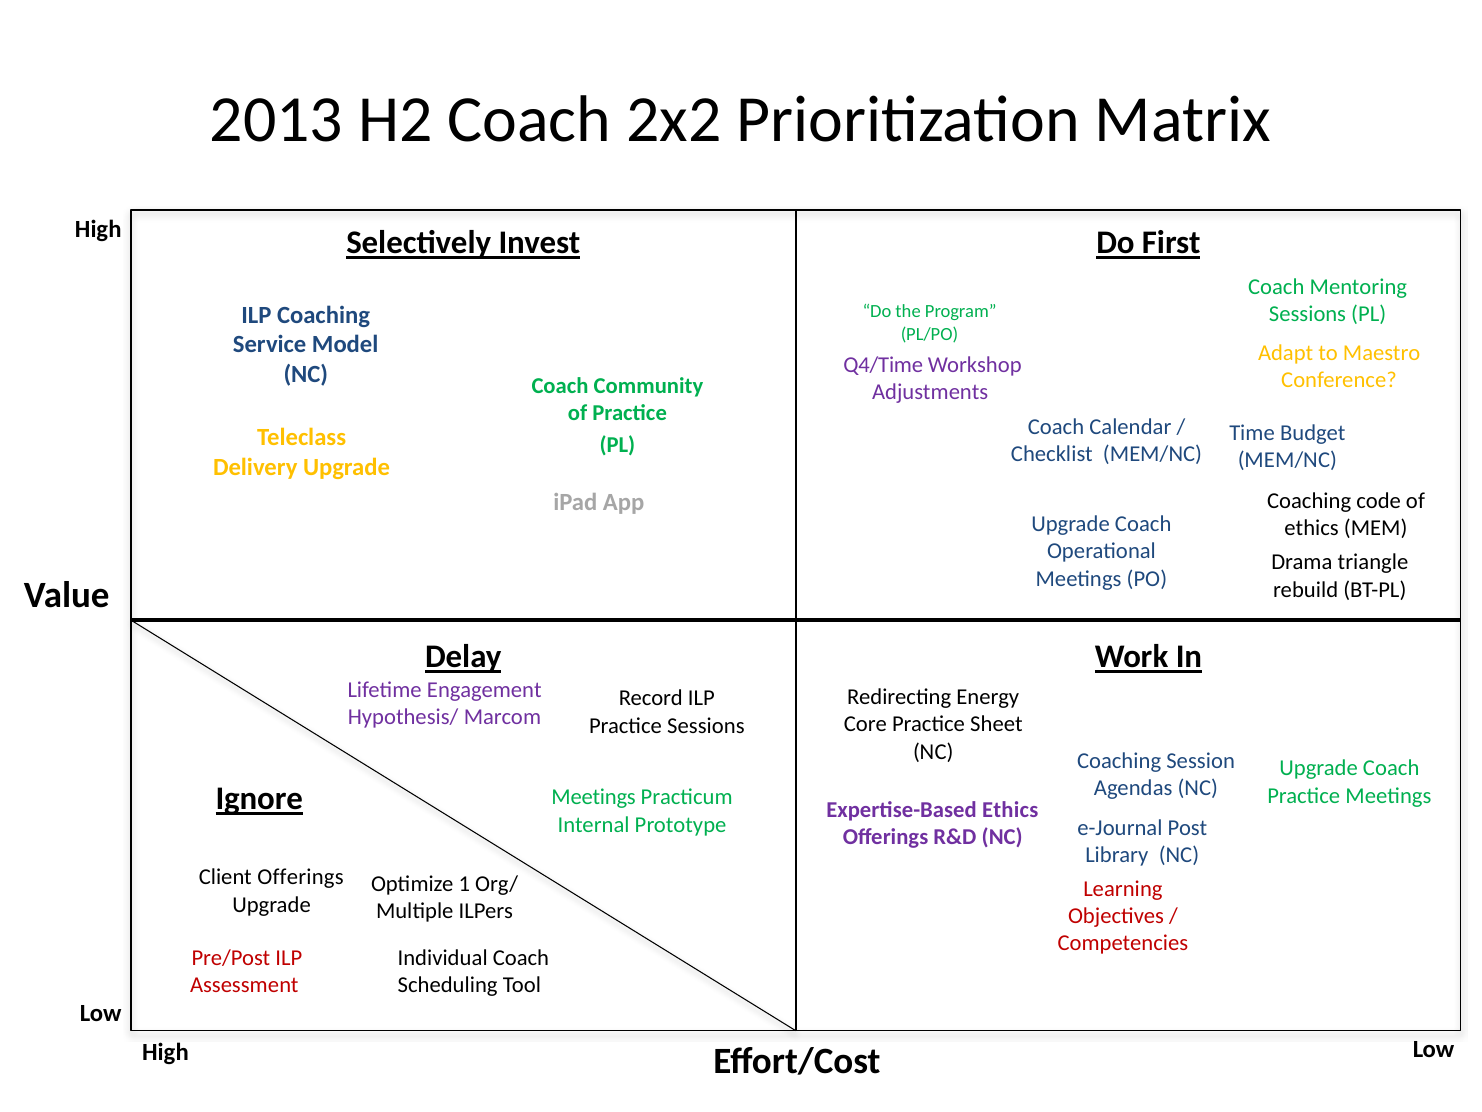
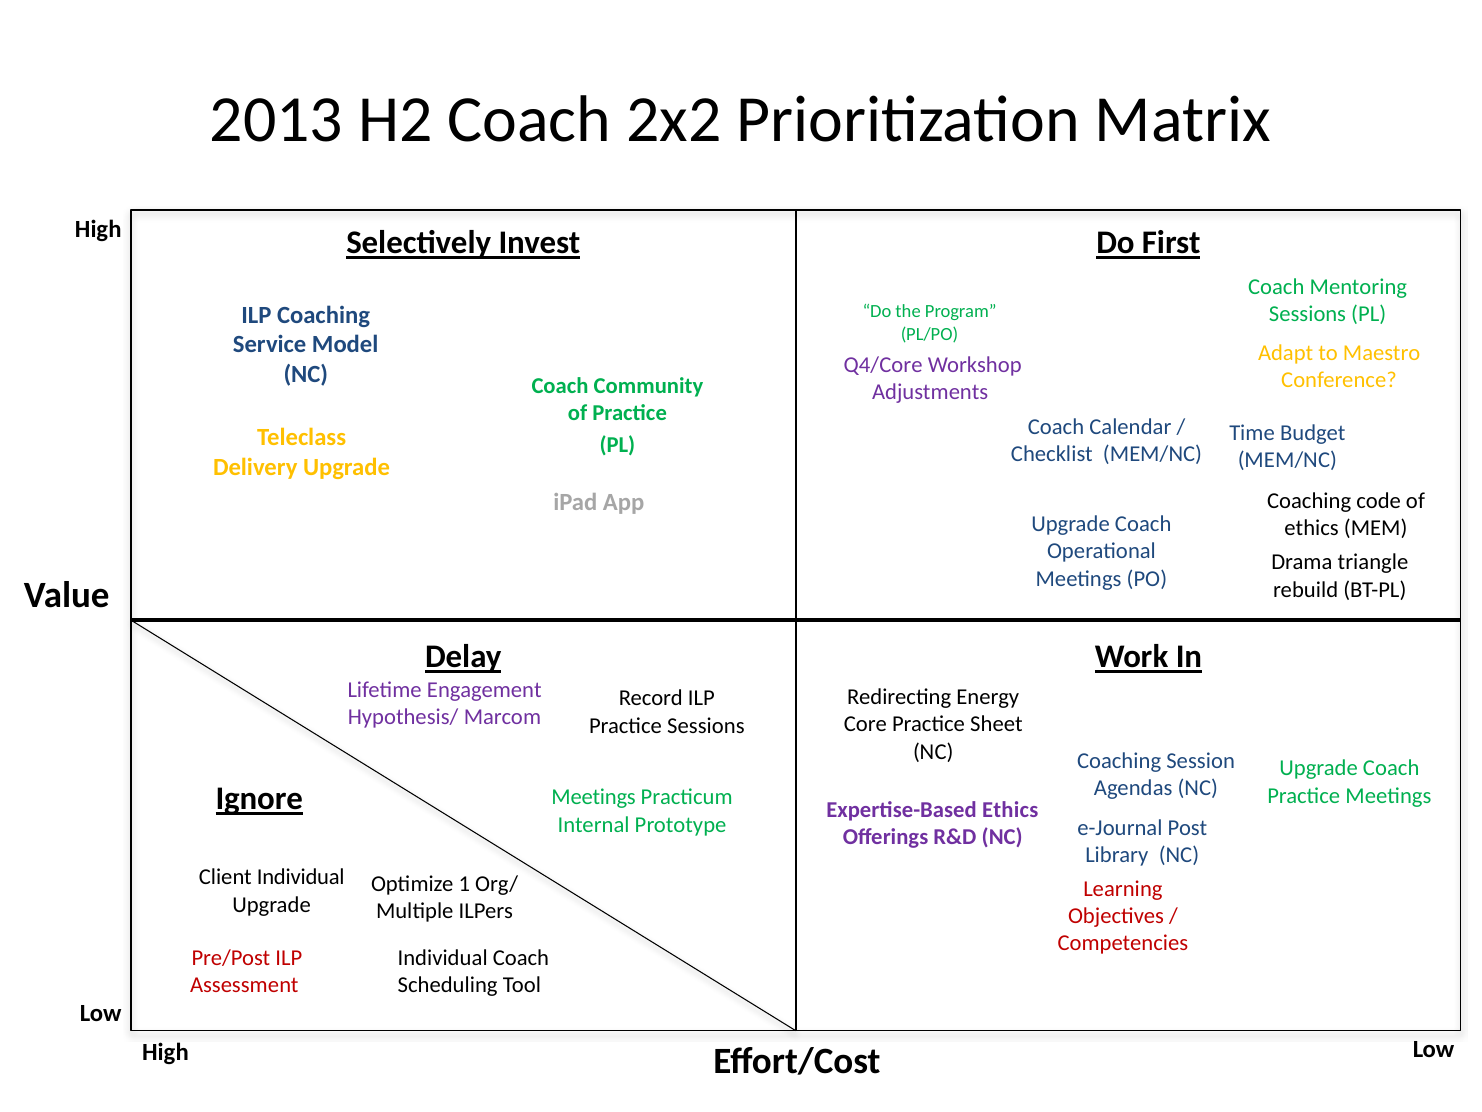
Q4/Time: Q4/Time -> Q4/Core
Client Offerings: Offerings -> Individual
